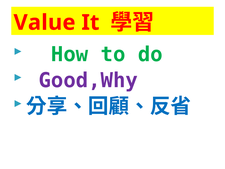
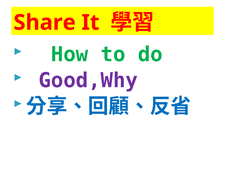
Value: Value -> Share
